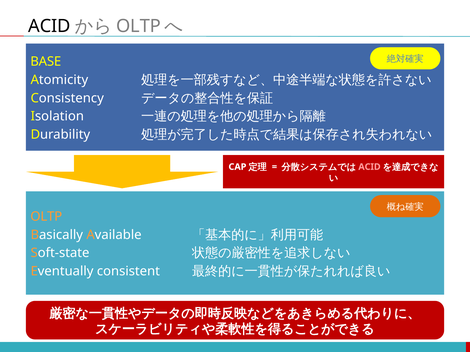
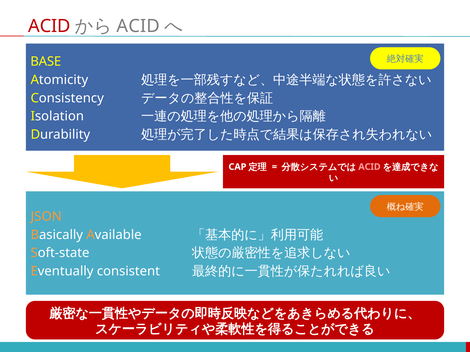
ACID at (49, 26) colour: black -> red
OLTP at (139, 26): OLTP -> ACID
OLTP at (46, 217): OLTP -> JSON
